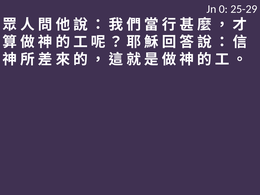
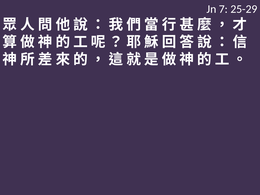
0: 0 -> 7
